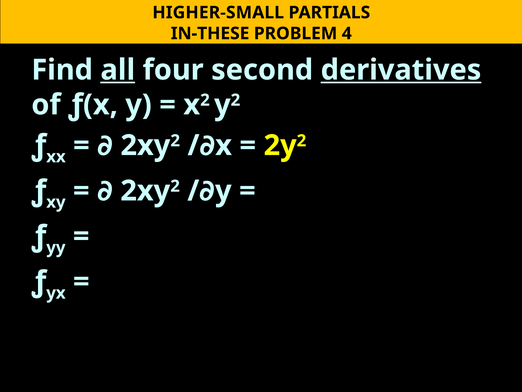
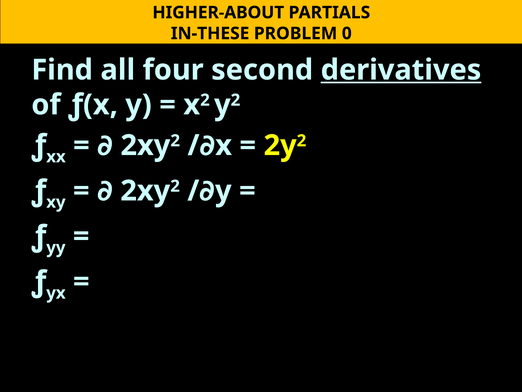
HIGHER-SMALL: HIGHER-SMALL -> HIGHER-ABOUT
4: 4 -> 0
all underline: present -> none
